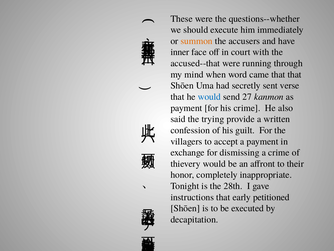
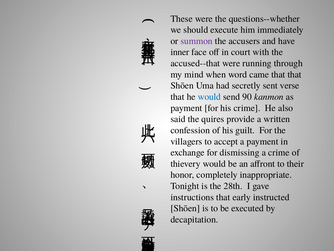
summon colour: orange -> purple
27: 27 -> 90
trying: trying -> quires
petitioned: petitioned -> instructed
